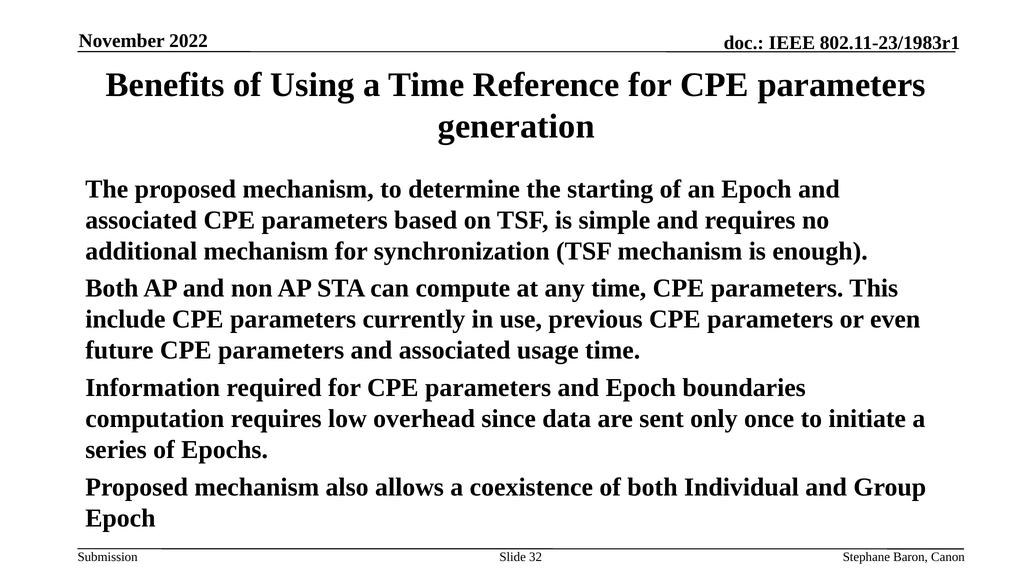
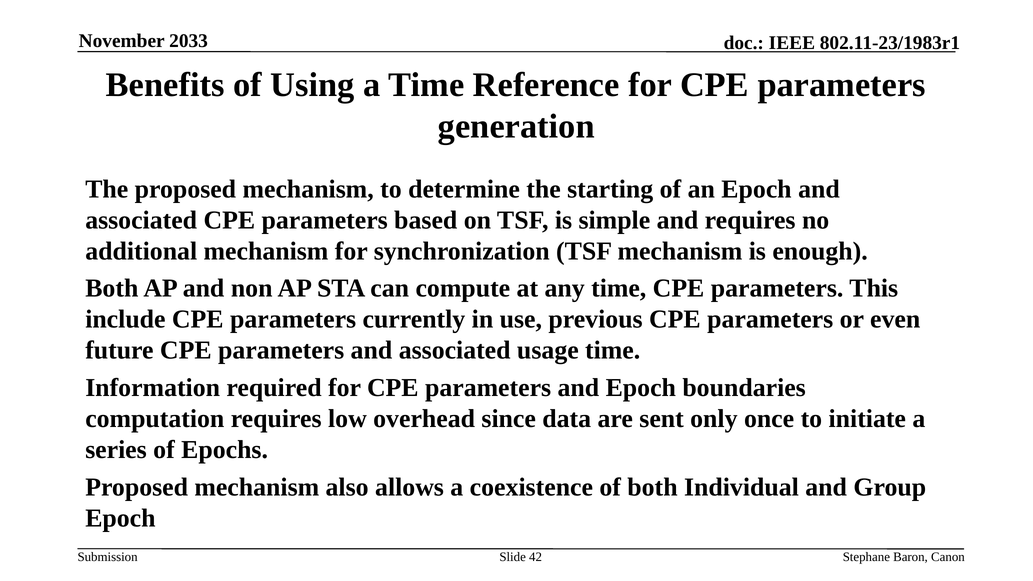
2022: 2022 -> 2033
32: 32 -> 42
